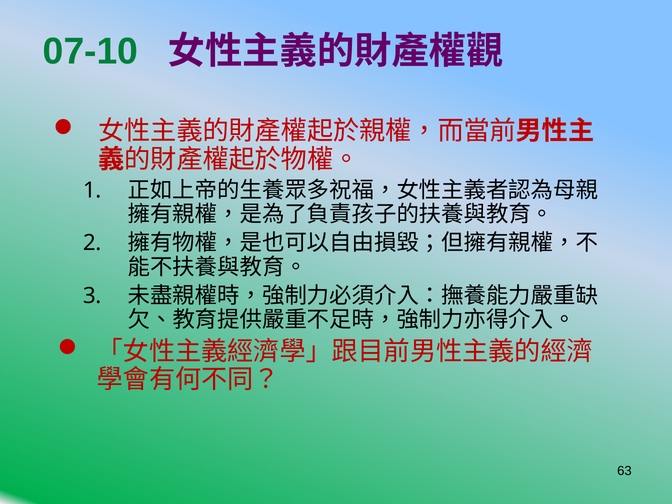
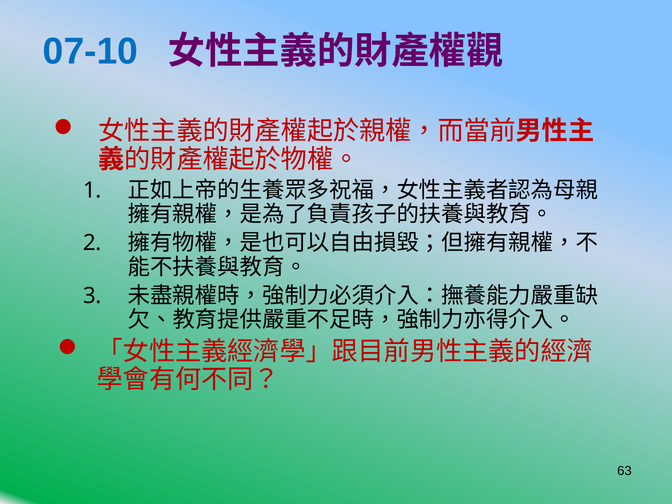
07-10 colour: green -> blue
